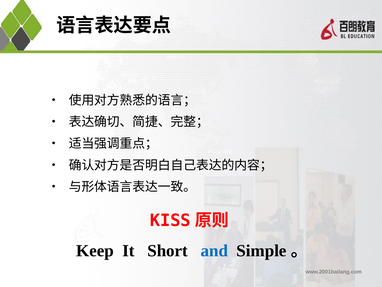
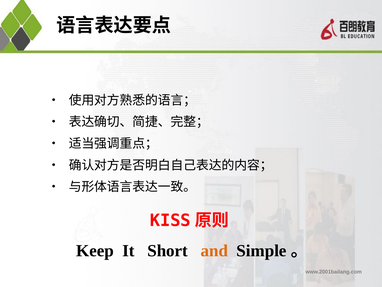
and colour: blue -> orange
